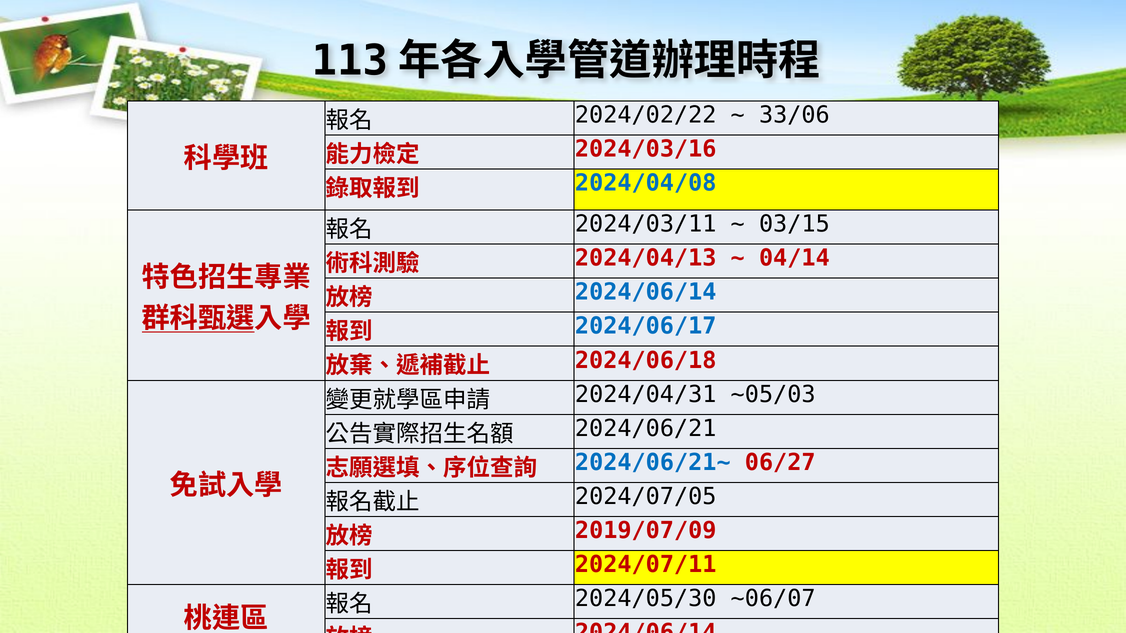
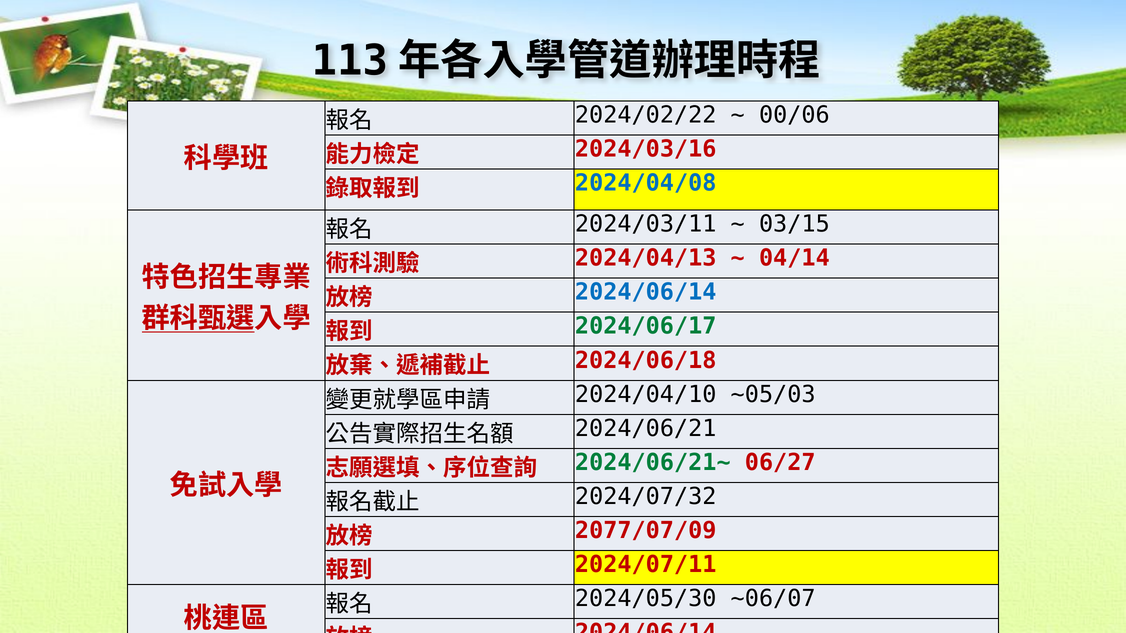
33/06: 33/06 -> 00/06
2024/06/17 colour: blue -> green
2024/04/31: 2024/04/31 -> 2024/04/10
2024/06/21~ colour: blue -> green
2024/07/05: 2024/07/05 -> 2024/07/32
2019/07/09: 2019/07/09 -> 2077/07/09
